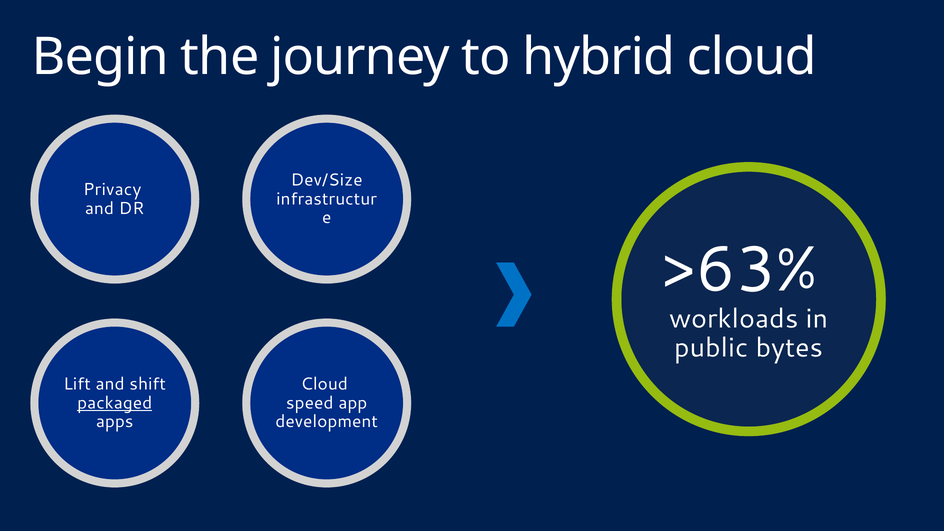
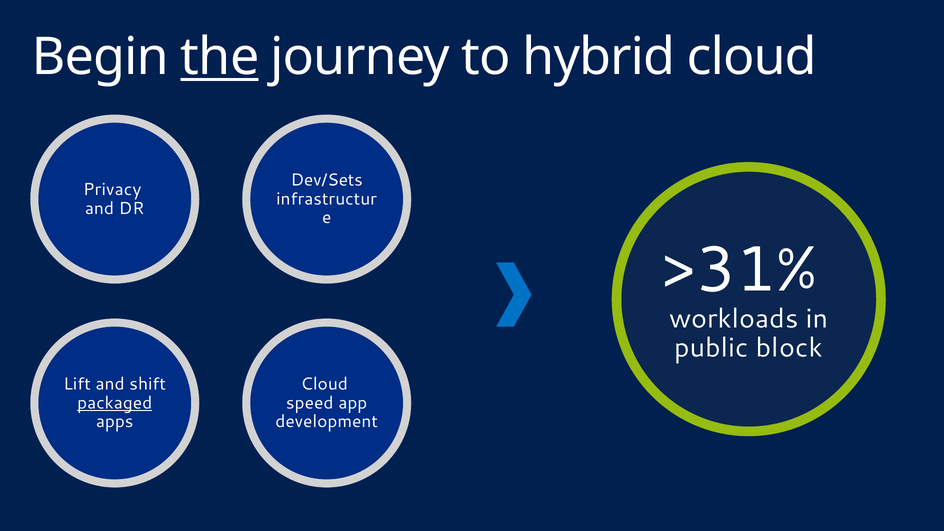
the underline: none -> present
Dev/Size: Dev/Size -> Dev/Sets
>63%: >63% -> >31%
bytes: bytes -> block
